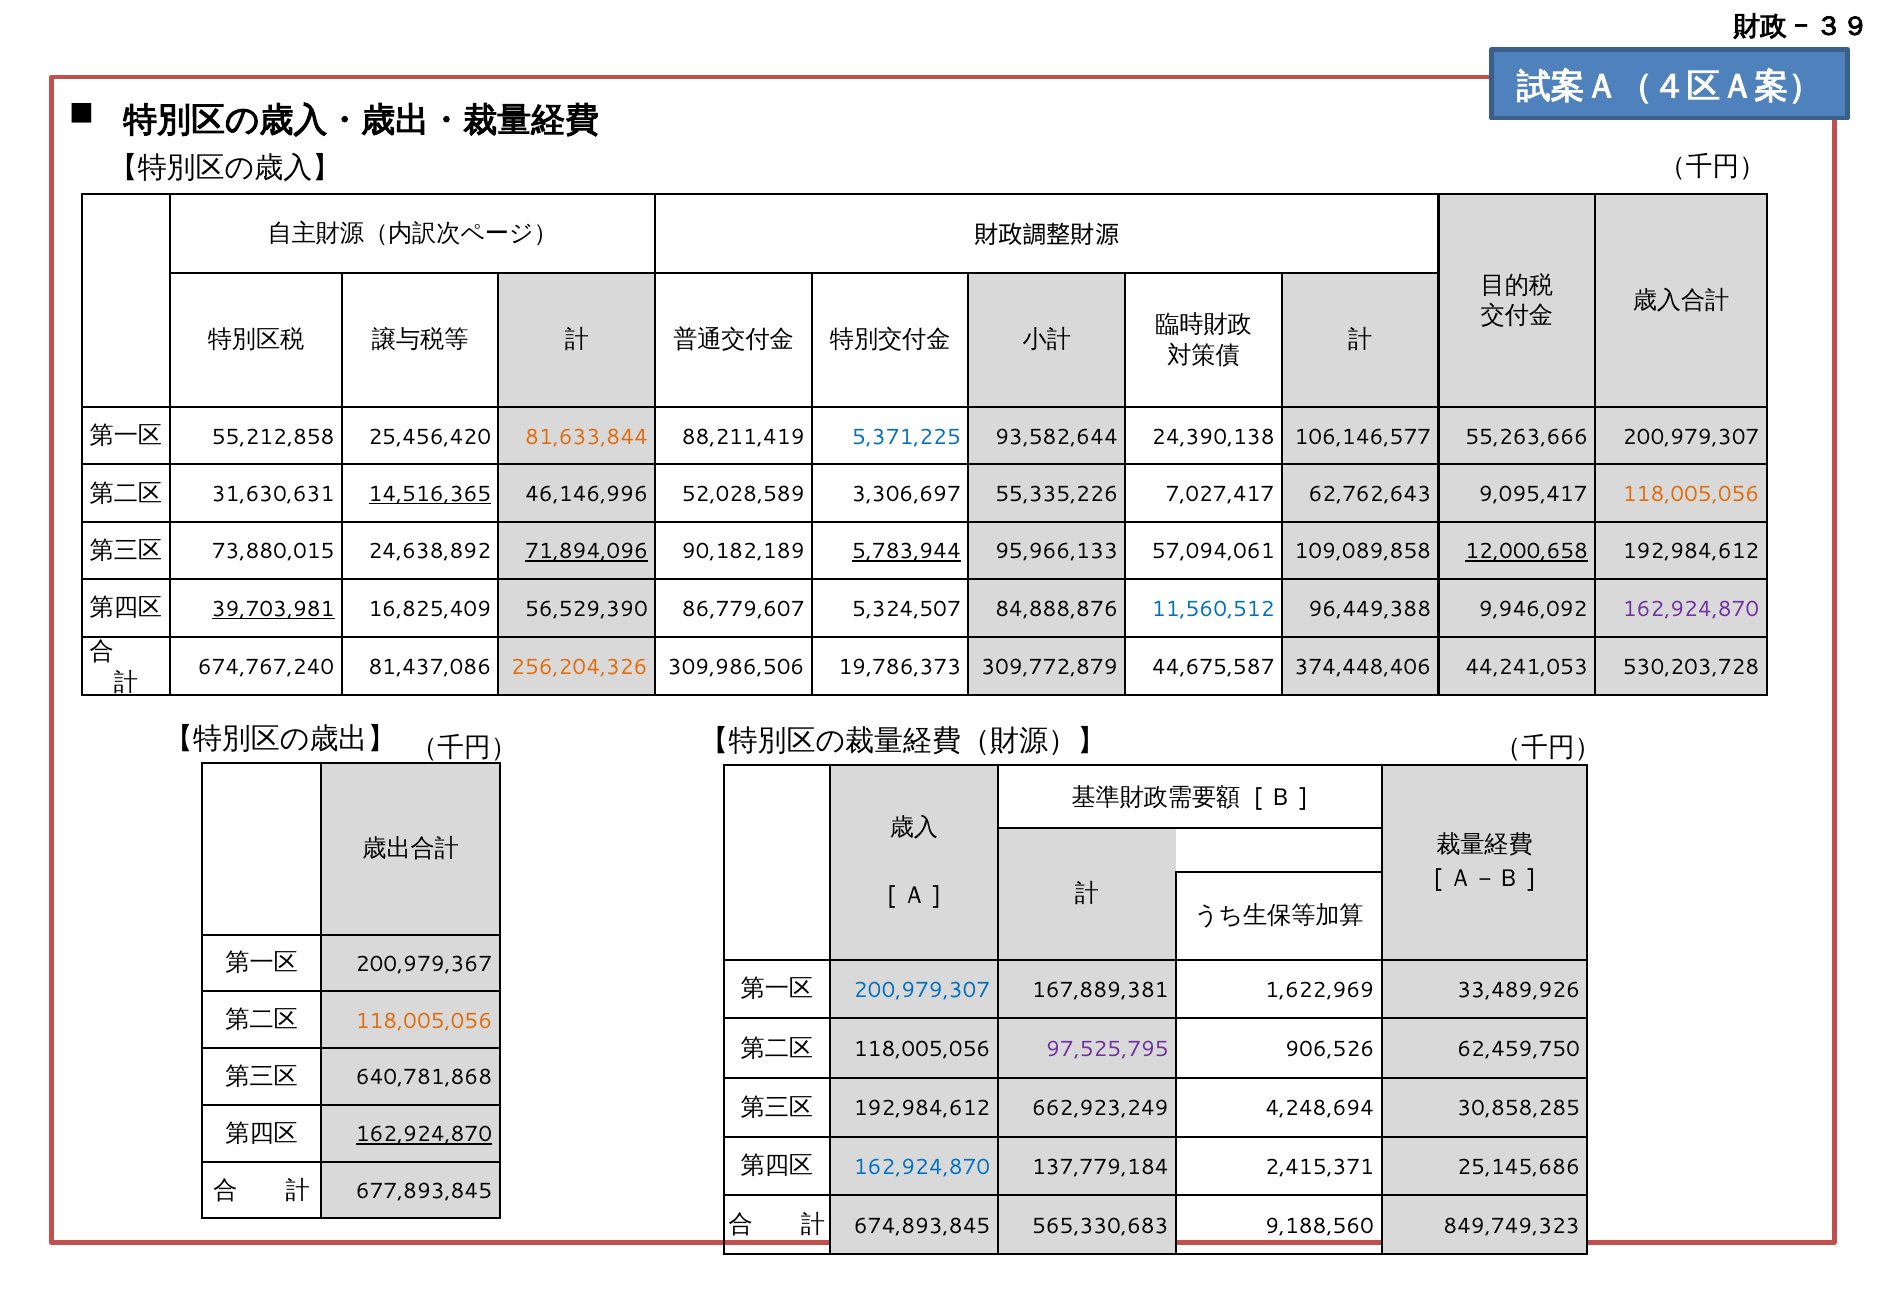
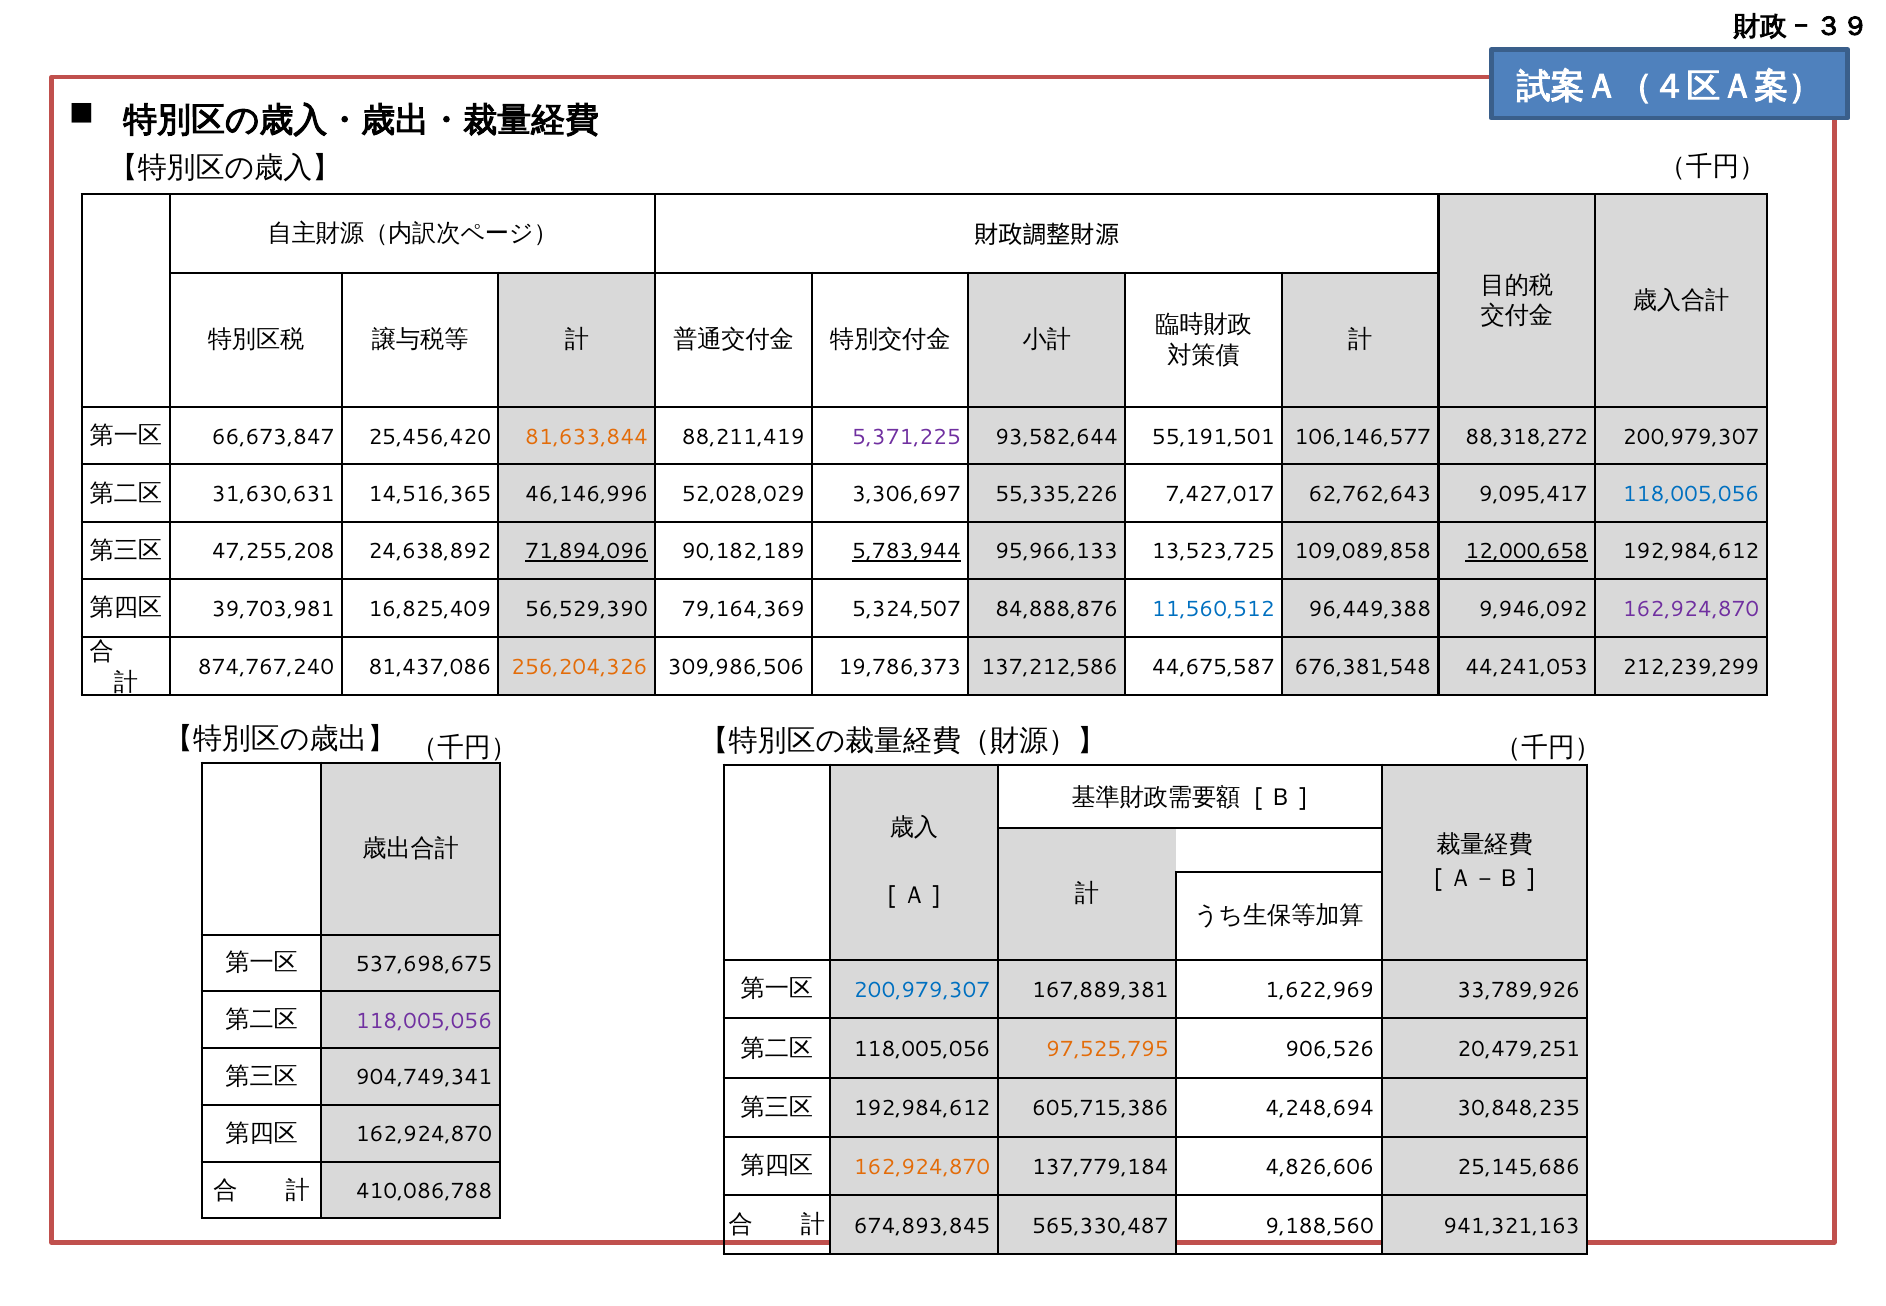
55,212,858: 55,212,858 -> 66,673,847
5,371,225 colour: blue -> purple
24,390,138: 24,390,138 -> 55,191,501
55,263,666: 55,263,666 -> 88,318,272
14,516,365 underline: present -> none
52,028,589: 52,028,589 -> 52,028,029
7,027,417: 7,027,417 -> 7,427,017
118,005,056 at (1691, 494) colour: orange -> blue
73,880,015: 73,880,015 -> 47,255,208
57,094,061: 57,094,061 -> 13,523,725
39,703,981 underline: present -> none
86,779,607: 86,779,607 -> 79,164,369
674,767,240: 674,767,240 -> 874,767,240
309,772,879: 309,772,879 -> 137,212,586
374,448,406: 374,448,406 -> 676,381,548
530,203,728: 530,203,728 -> 212,239,299
200,979,367: 200,979,367 -> 537,698,675
33,489,926: 33,489,926 -> 33,789,926
118,005,056 at (424, 1021) colour: orange -> purple
97,525,795 colour: purple -> orange
62,459,750: 62,459,750 -> 20,479,251
640,781,868: 640,781,868 -> 904,749,341
662,923,249: 662,923,249 -> 605,715,386
30,858,285: 30,858,285 -> 30,848,235
162,924,870 at (424, 1134) underline: present -> none
162,924,870 at (922, 1167) colour: blue -> orange
2,415,371: 2,415,371 -> 4,826,606
677,893,845: 677,893,845 -> 410,086,788
565,330,683: 565,330,683 -> 565,330,487
849,749,323: 849,749,323 -> 941,321,163
